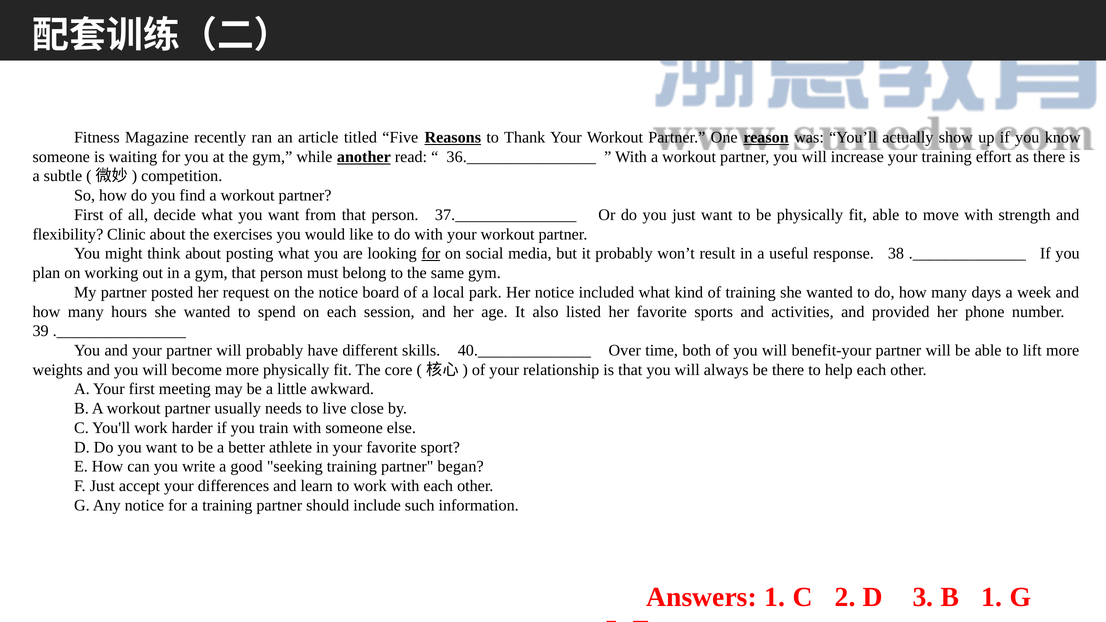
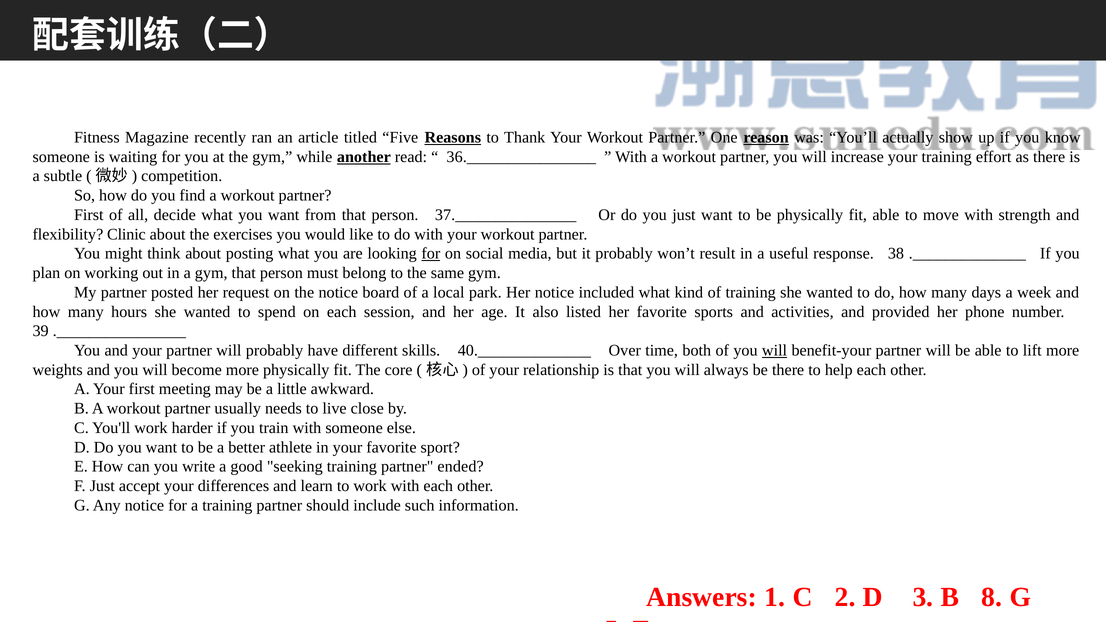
will at (775, 350) underline: none -> present
began: began -> ended
B 1: 1 -> 8
